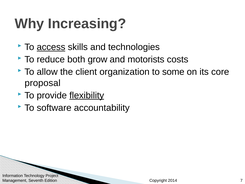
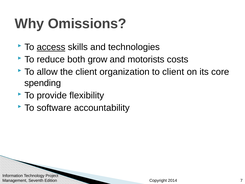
Increasing: Increasing -> Omissions
to some: some -> client
proposal: proposal -> spending
flexibility underline: present -> none
